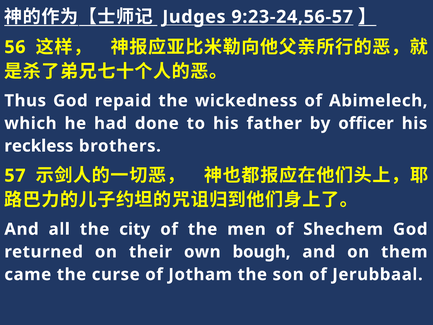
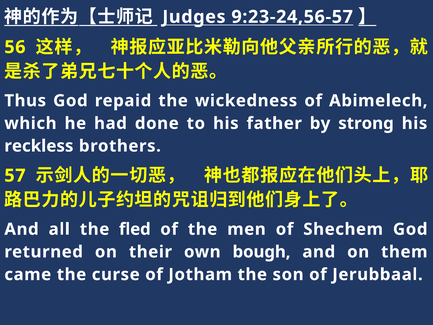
officer: officer -> strong
city: city -> fled
